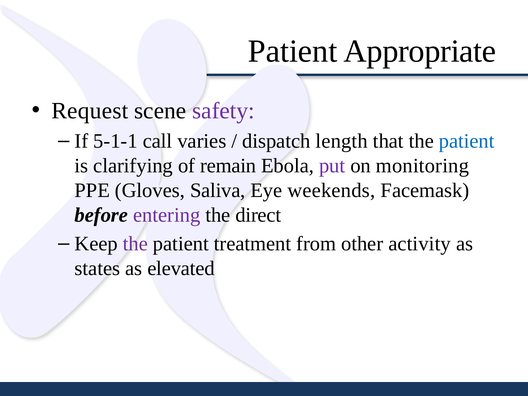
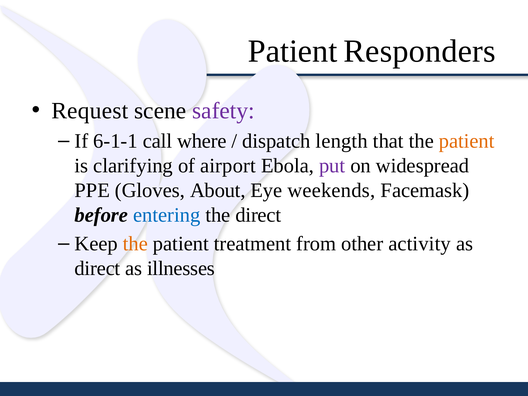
Appropriate: Appropriate -> Responders
5-1-1: 5-1-1 -> 6-1-1
varies: varies -> where
patient at (467, 141) colour: blue -> orange
remain: remain -> airport
monitoring: monitoring -> widespread
Saliva: Saliva -> About
entering colour: purple -> blue
the at (135, 244) colour: purple -> orange
states at (97, 268): states -> direct
elevated: elevated -> illnesses
